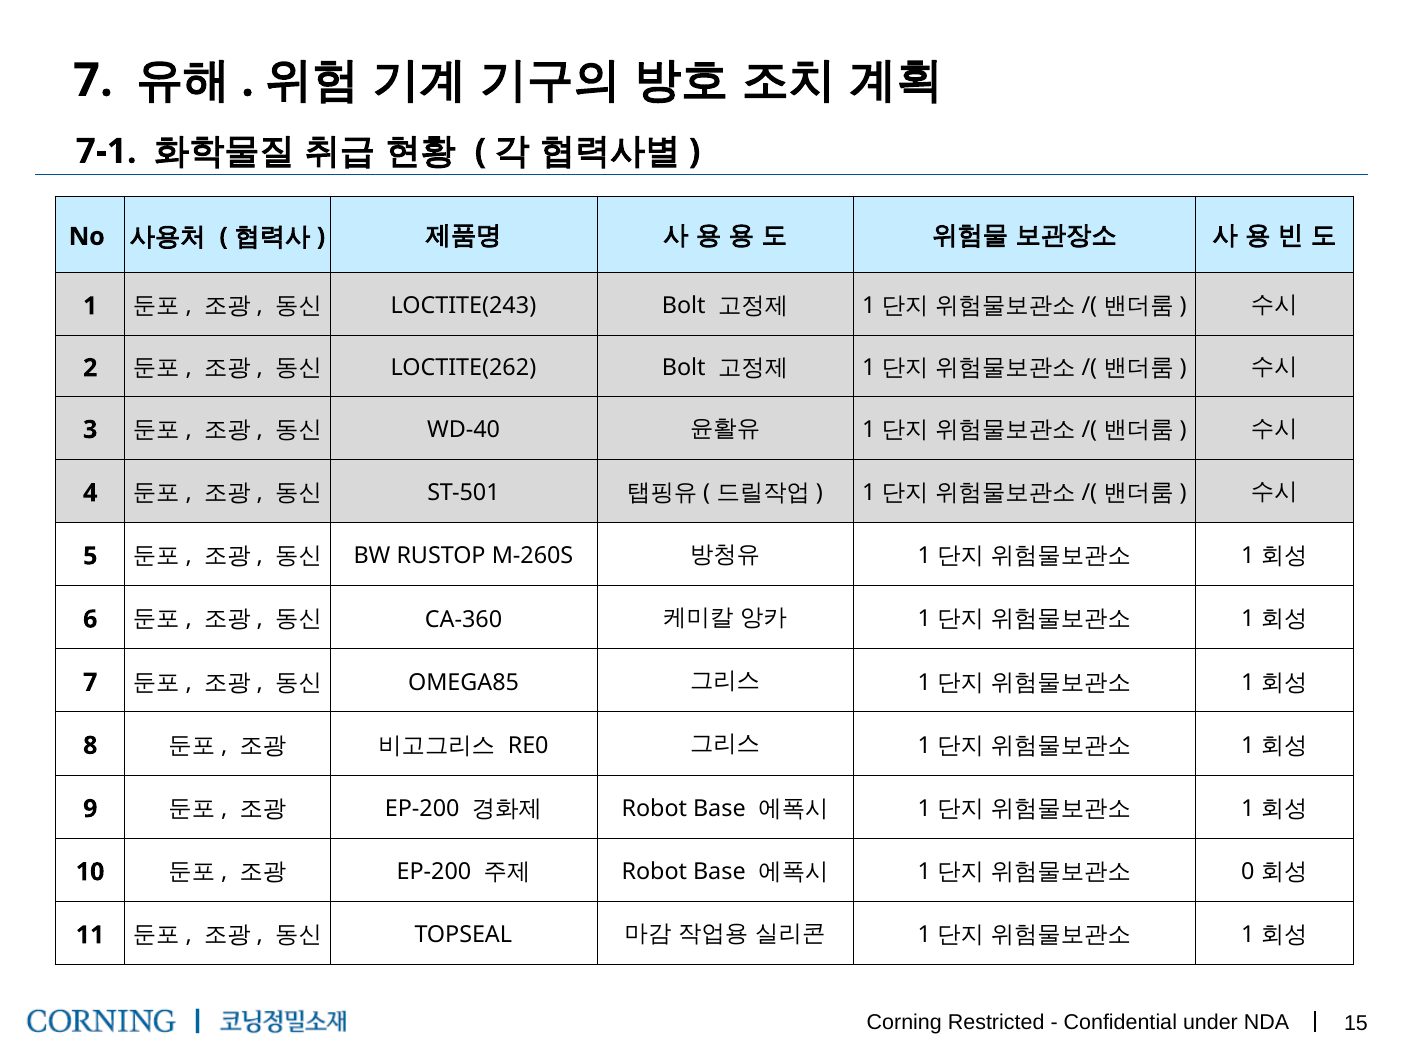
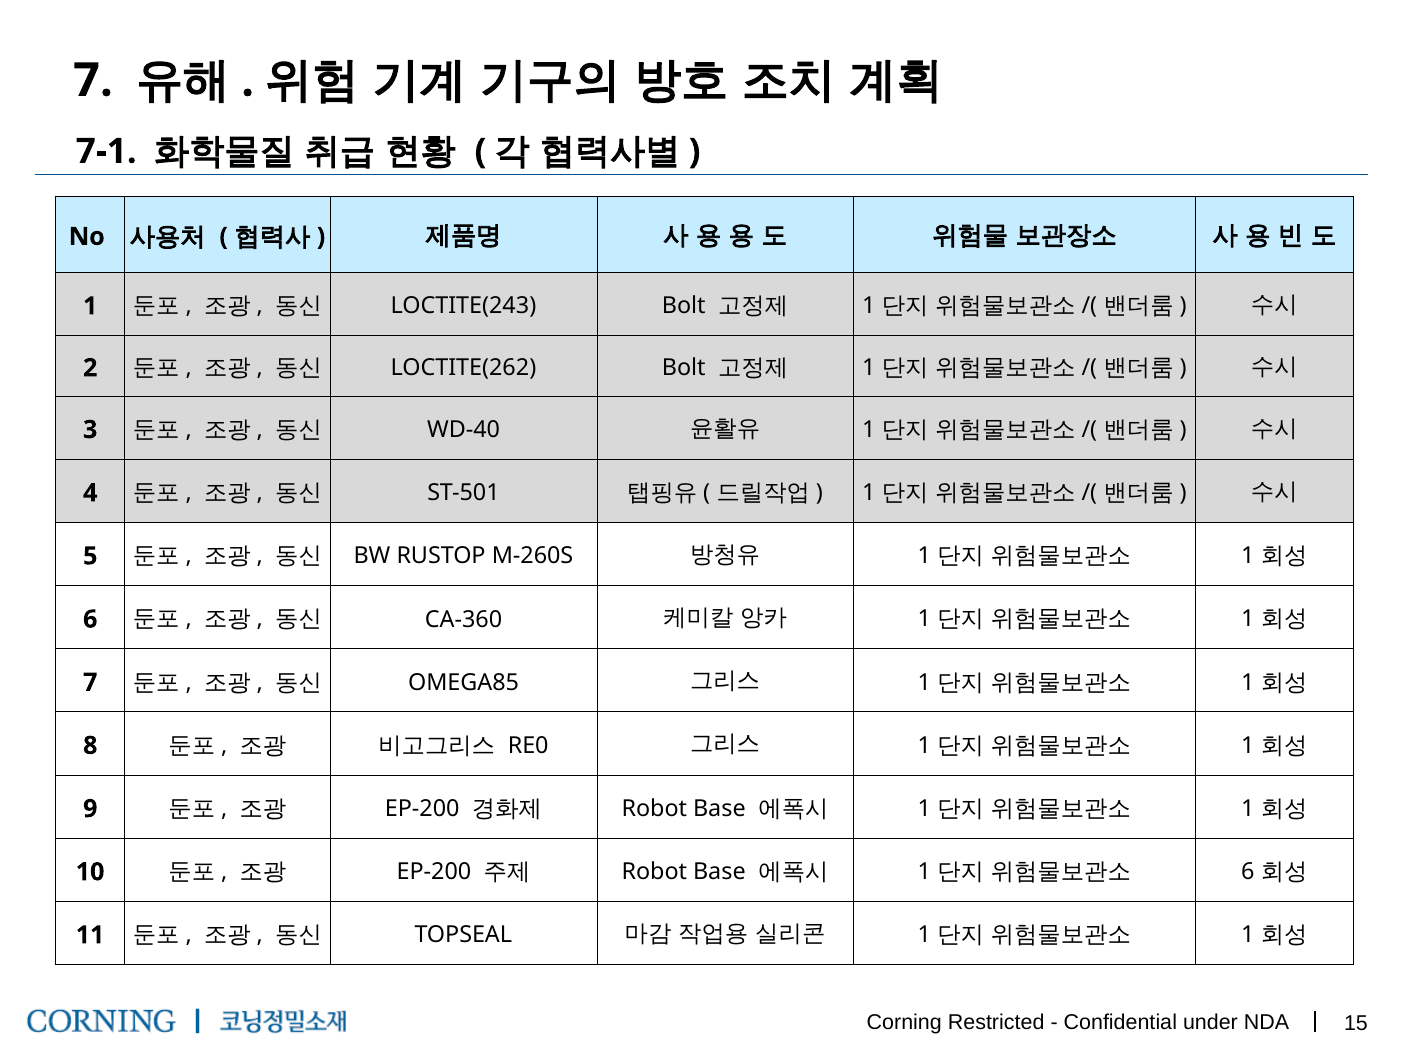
0 at (1248, 872): 0 -> 6
